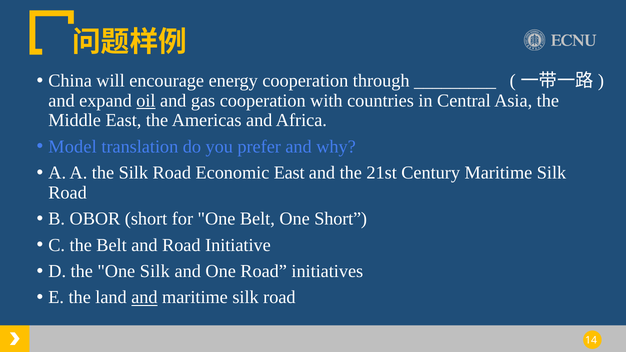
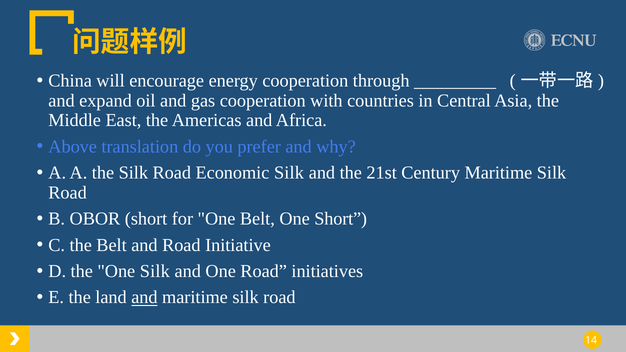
oil underline: present -> none
Model: Model -> Above
Economic East: East -> Silk
